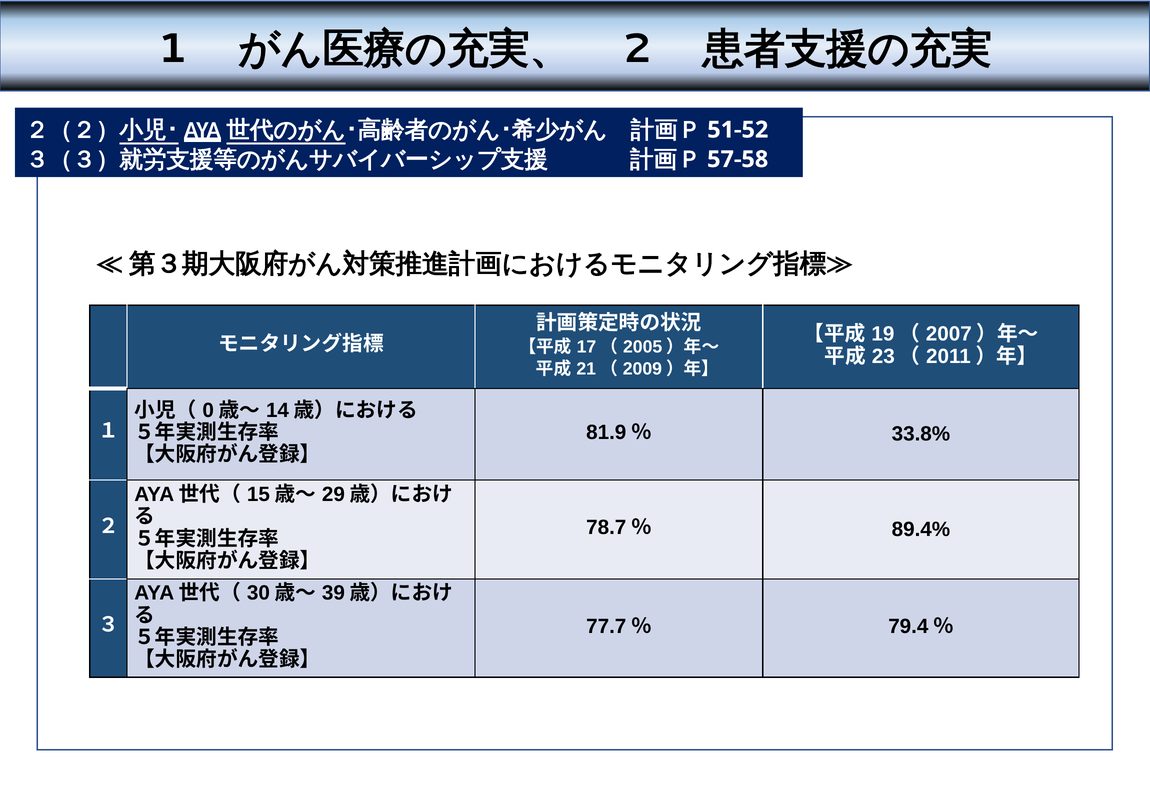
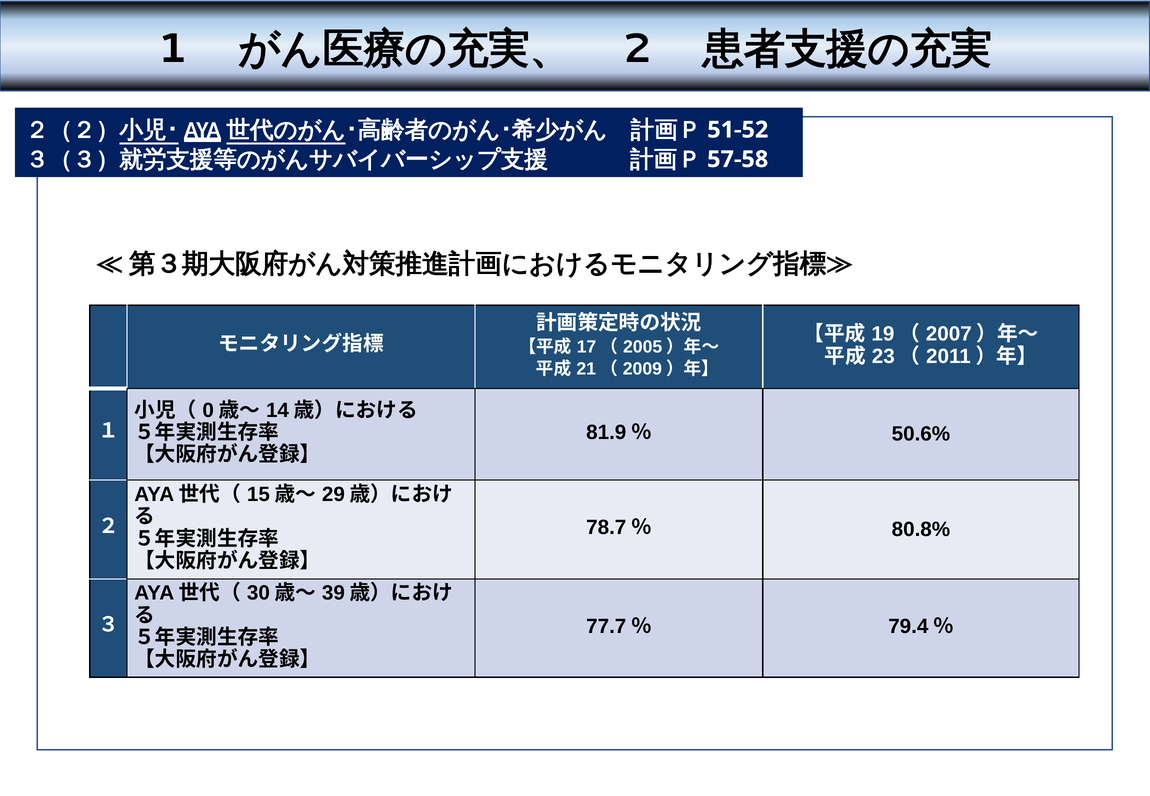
33.8%: 33.8% -> 50.6%
89.4%: 89.4% -> 80.8%
